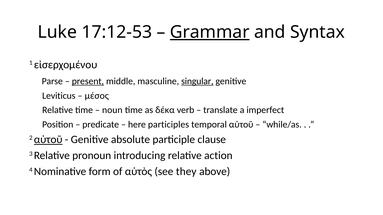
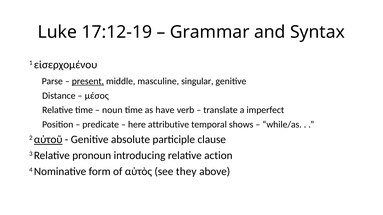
17:12-53: 17:12-53 -> 17:12-19
Grammar underline: present -> none
singular underline: present -> none
Leviticus: Leviticus -> Distance
δέκα: δέκα -> have
participles: participles -> attributive
temporal αὐτοῦ: αὐτοῦ -> shows
